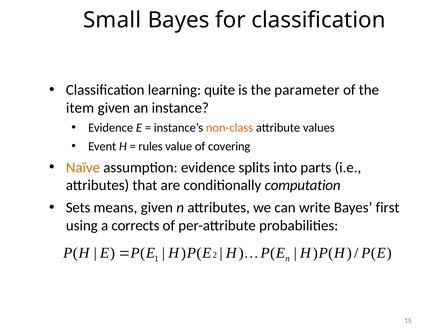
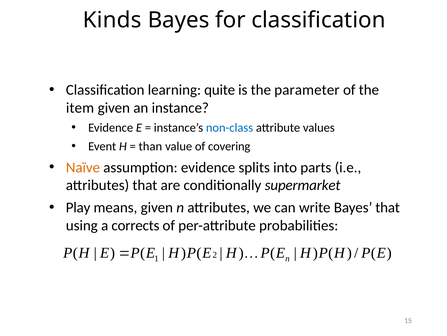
Small: Small -> Kinds
non-class colour: orange -> blue
rules: rules -> than
computation: computation -> supermarket
Sets: Sets -> Play
Bayes first: first -> that
